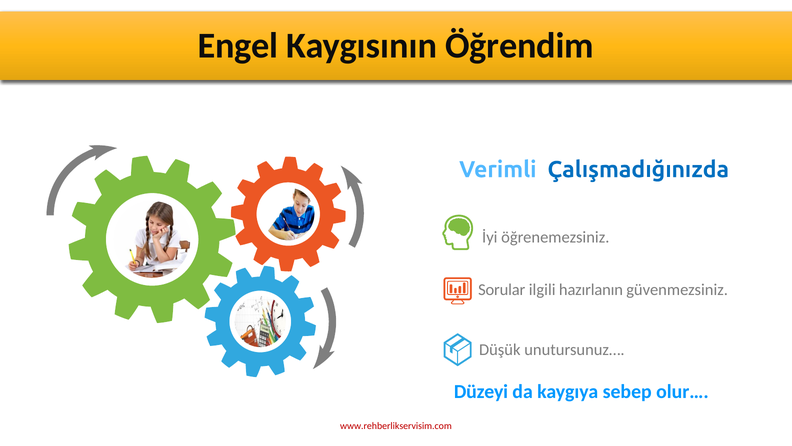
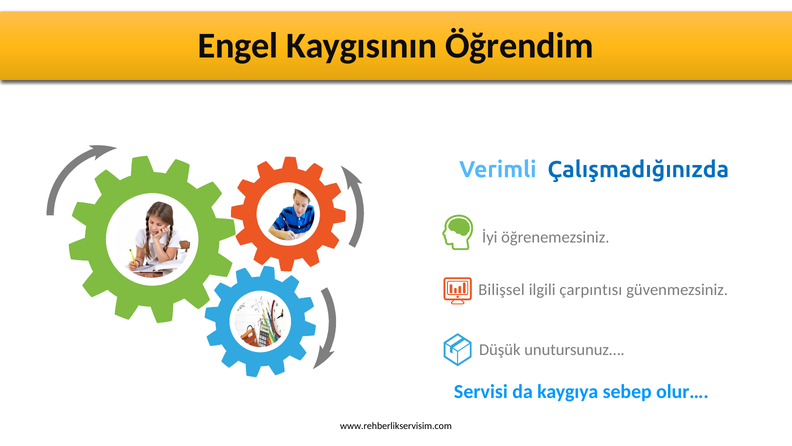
Sorular: Sorular -> Bilişsel
hazırlanın: hazırlanın -> çarpıntısı
Düzeyi: Düzeyi -> Servisi
www.rehberlikservisim.com colour: red -> black
